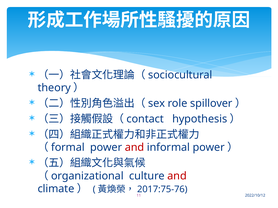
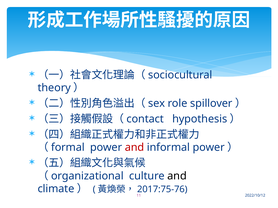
and at (177, 176) colour: red -> black
